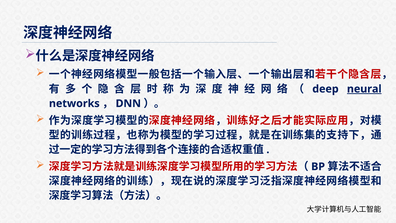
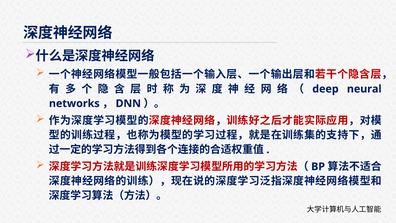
neural underline: present -> none
